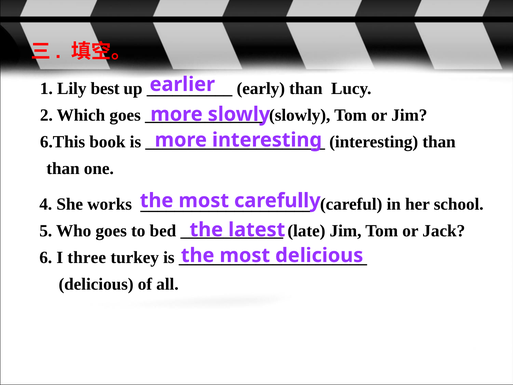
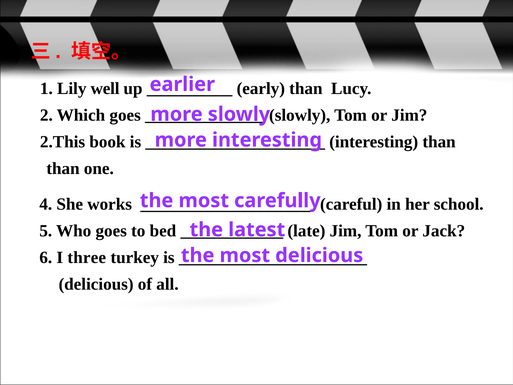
best: best -> well
6.This: 6.This -> 2.This
